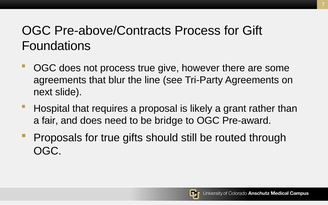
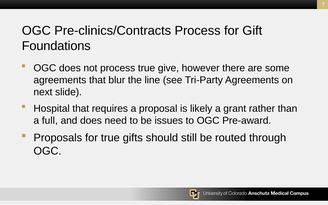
Pre-above/Contracts: Pre-above/Contracts -> Pre-clinics/Contracts
fair: fair -> full
bridge: bridge -> issues
